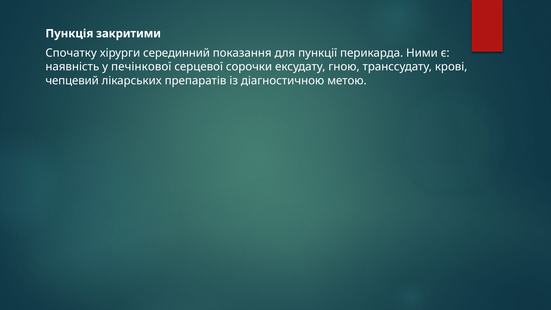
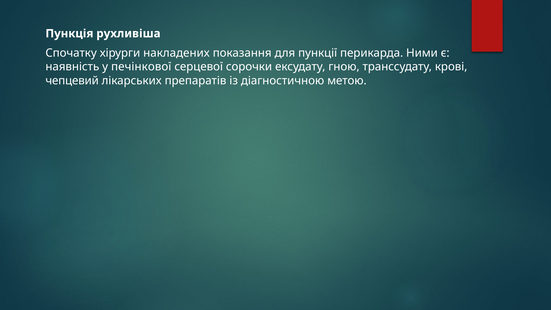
закритими: закритими -> рухливіша
серединний: серединний -> накладених
